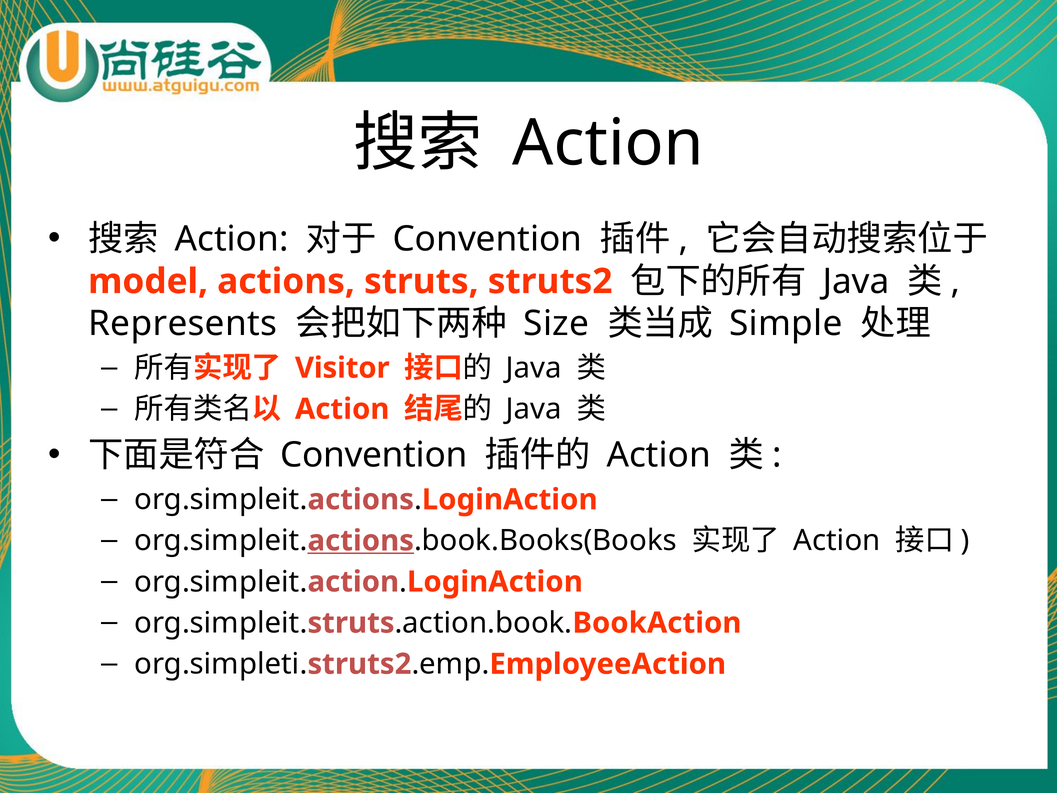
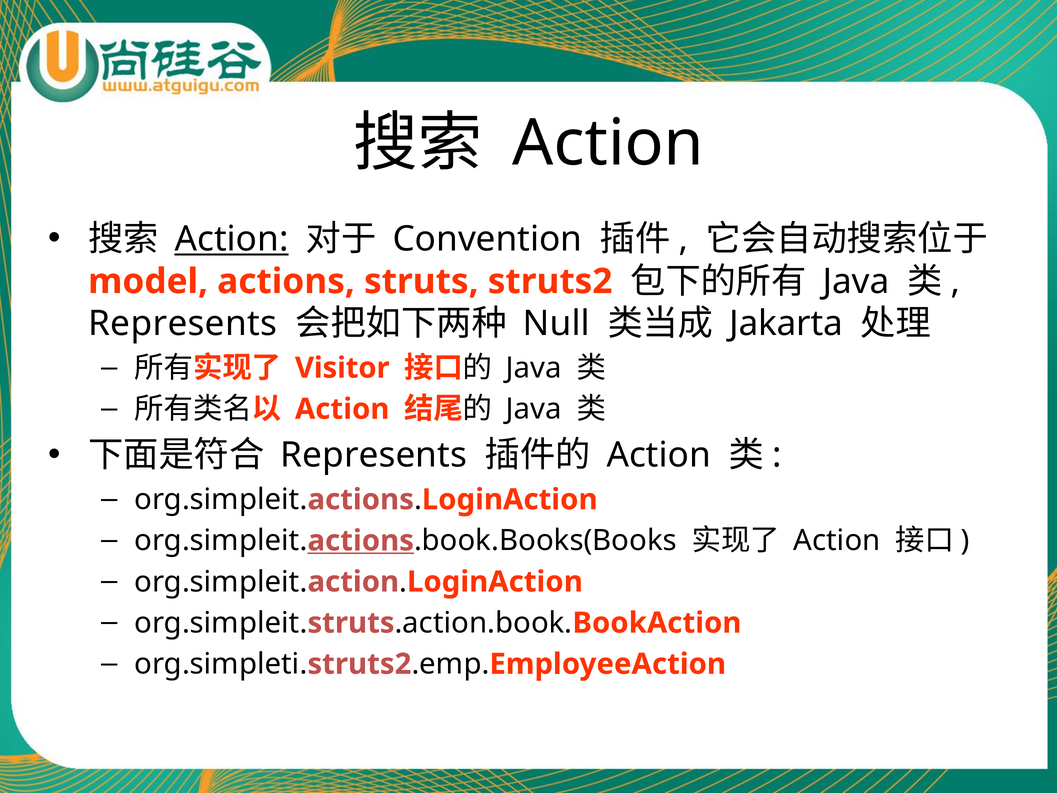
Action at (232, 239) underline: none -> present
Size: Size -> Null
Simple: Simple -> Jakarta
Convention at (374, 455): Convention -> Represents
